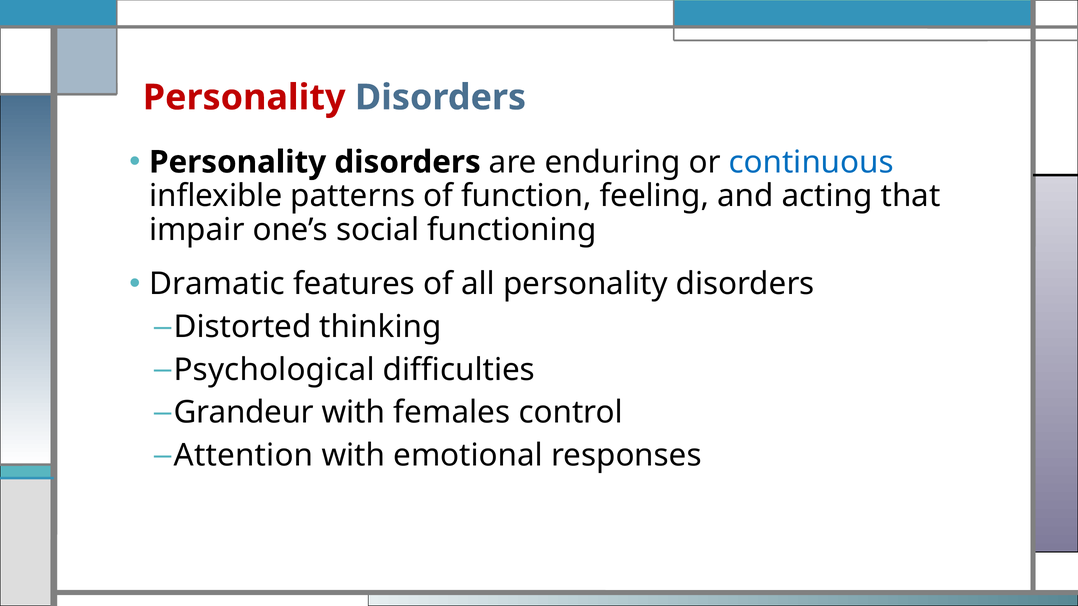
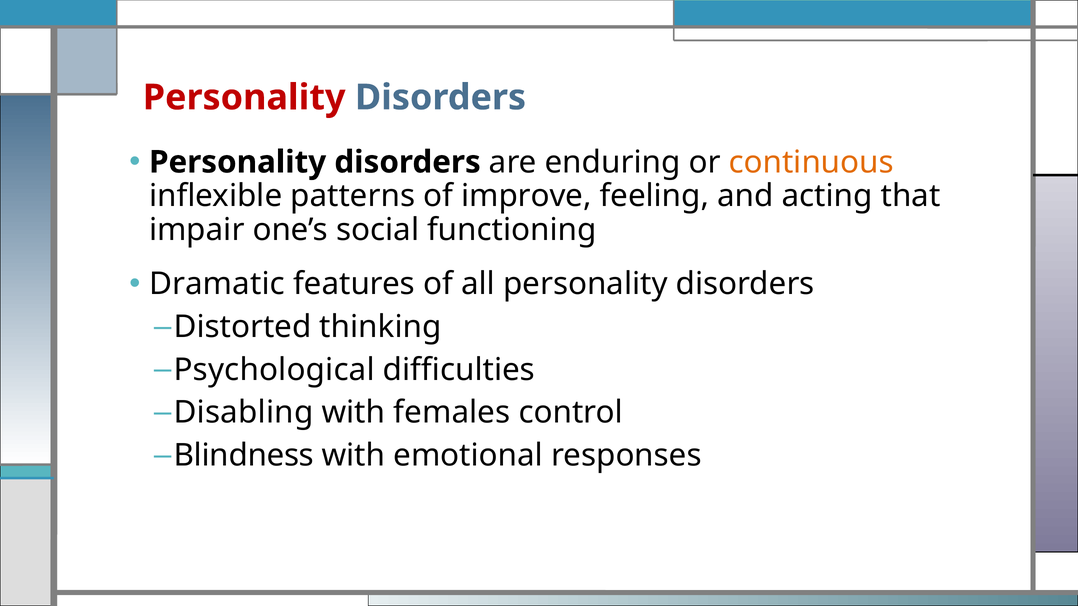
continuous colour: blue -> orange
function: function -> improve
Grandeur: Grandeur -> Disabling
Attention: Attention -> Blindness
